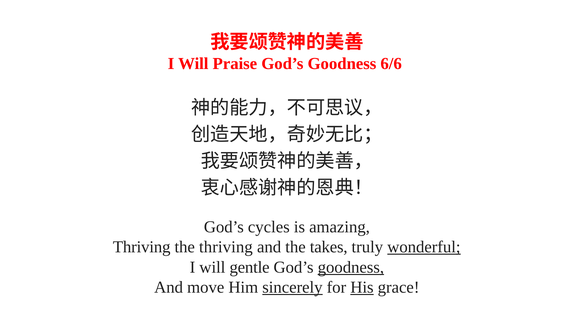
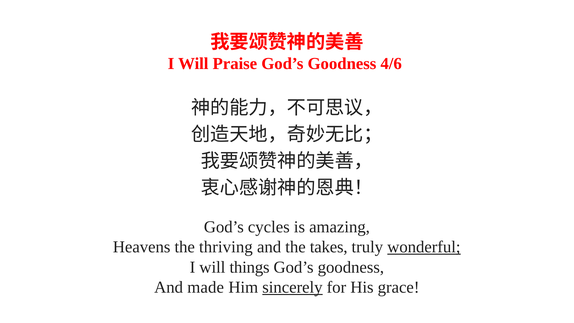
6/6: 6/6 -> 4/6
Thriving at (142, 247): Thriving -> Heavens
gentle: gentle -> things
goodness at (351, 267) underline: present -> none
move: move -> made
His underline: present -> none
